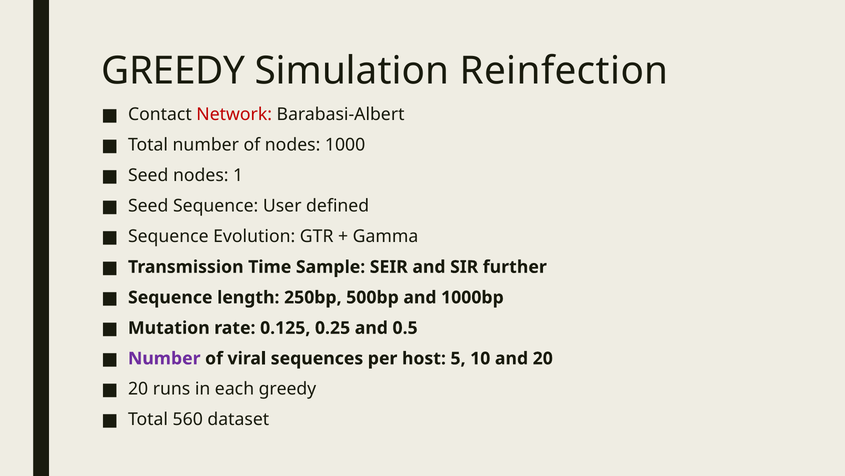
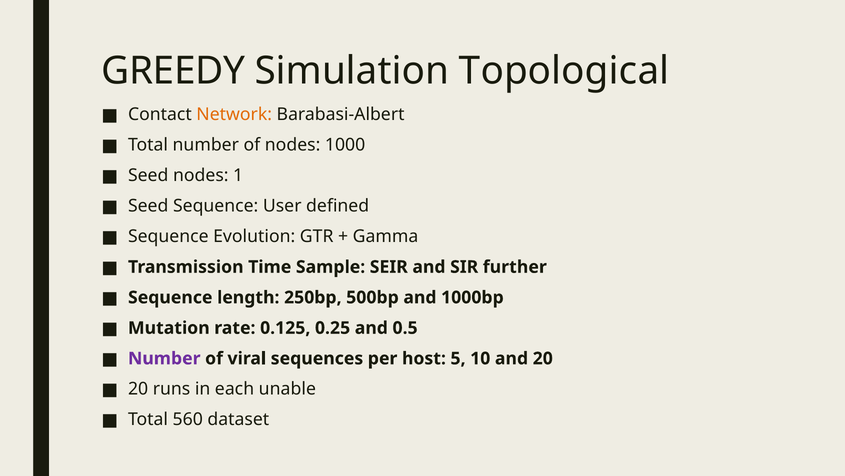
Reinfection: Reinfection -> Topological
Network colour: red -> orange
each greedy: greedy -> unable
